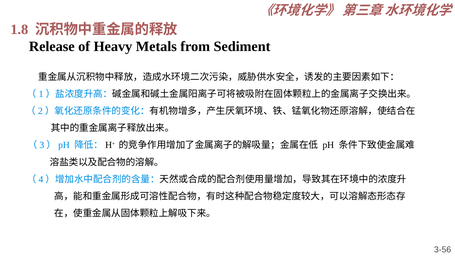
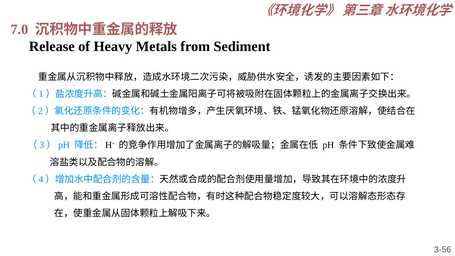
1.8: 1.8 -> 7.0
